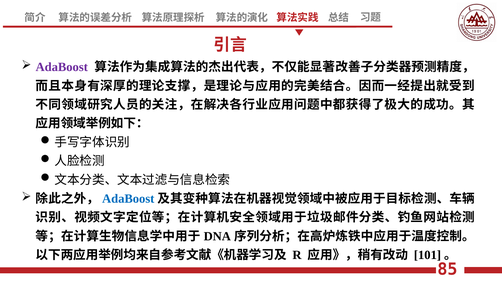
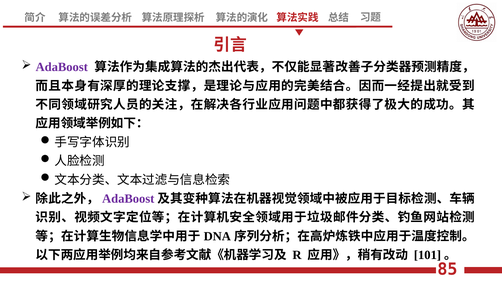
AdaBoost at (128, 199) colour: blue -> purple
